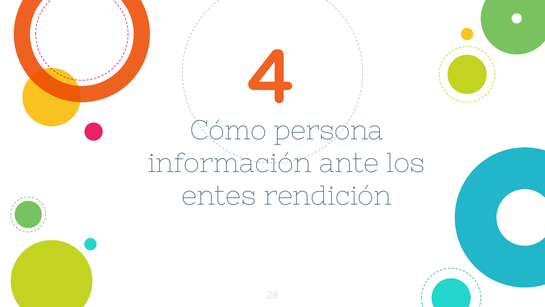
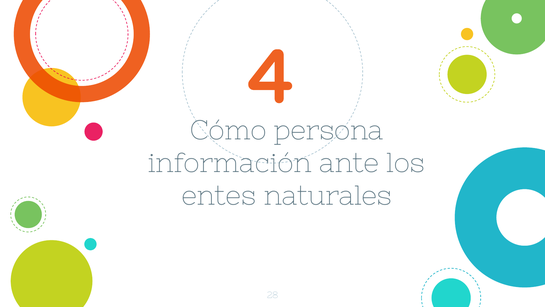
rendición: rendición -> naturales
